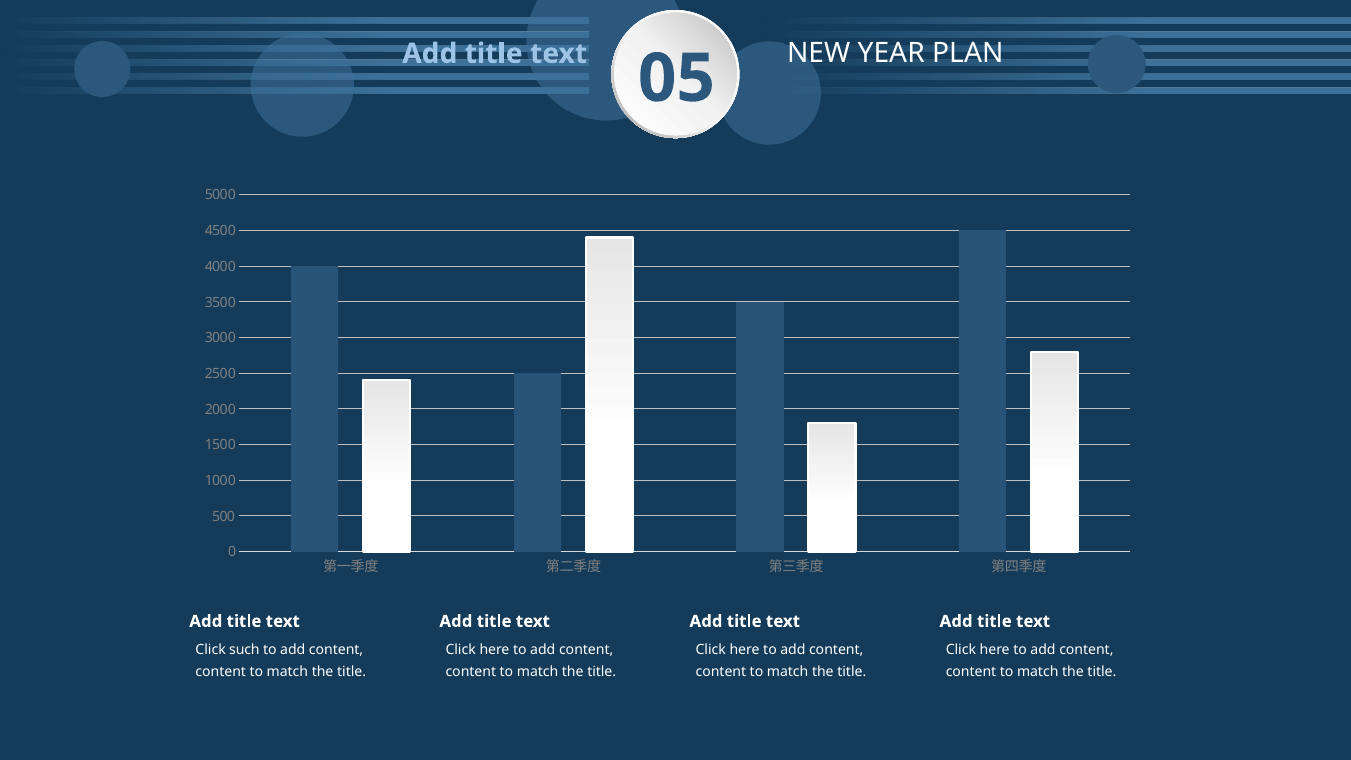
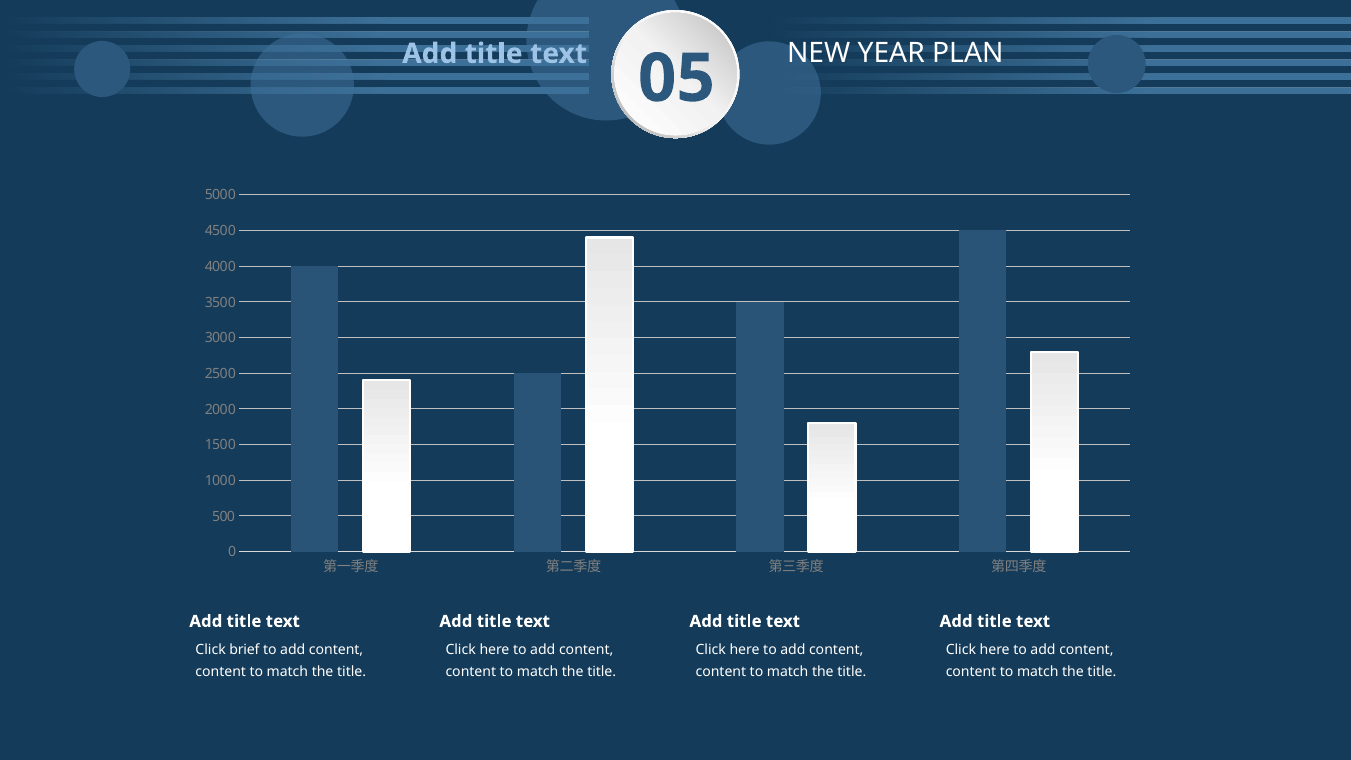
such: such -> brief
